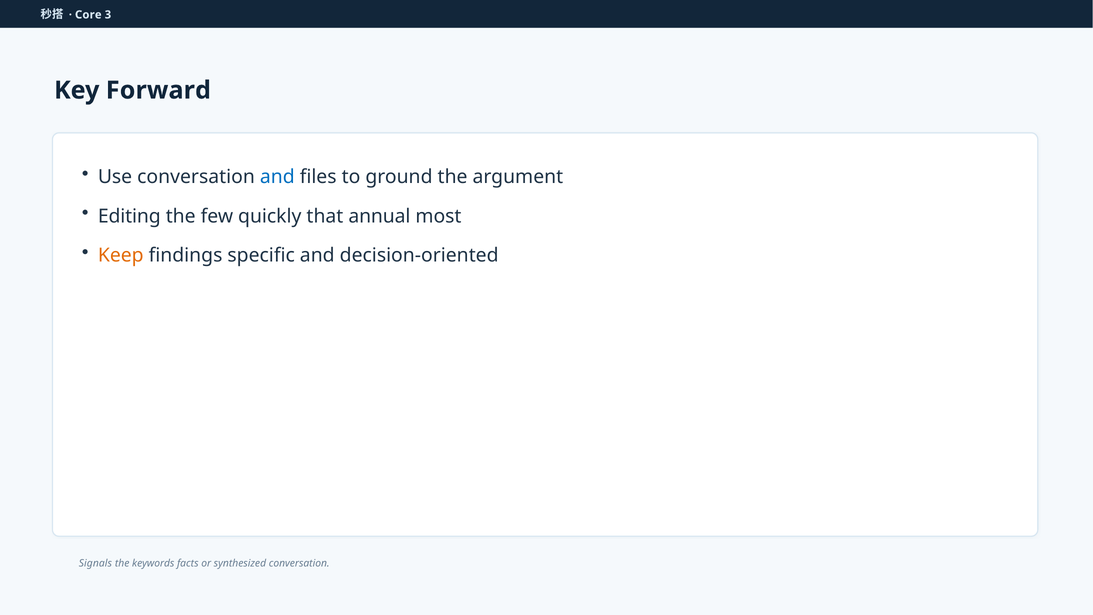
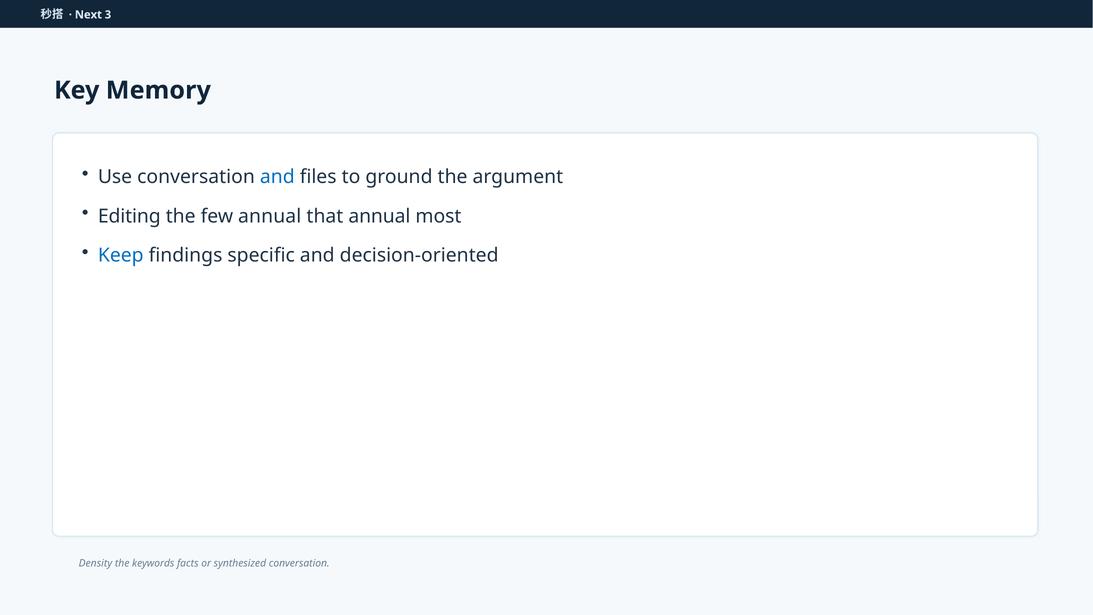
Core: Core -> Next
Forward: Forward -> Memory
few quickly: quickly -> annual
Keep colour: orange -> blue
Signals: Signals -> Density
